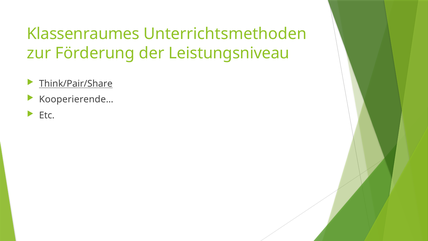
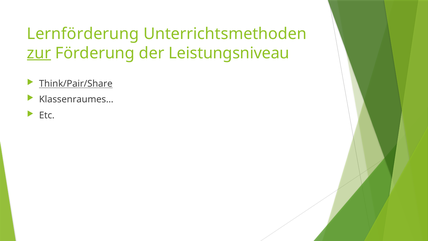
Klassenraumes: Klassenraumes -> Lernförderung
zur underline: none -> present
Kooperierende…: Kooperierende… -> Klassenraumes…
